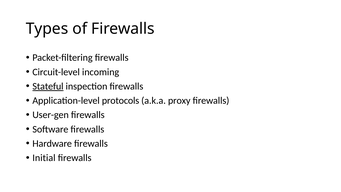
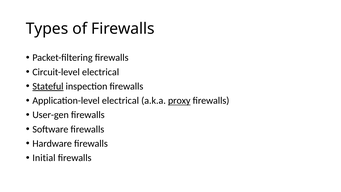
Circuit-level incoming: incoming -> electrical
Application-level protocols: protocols -> electrical
proxy underline: none -> present
